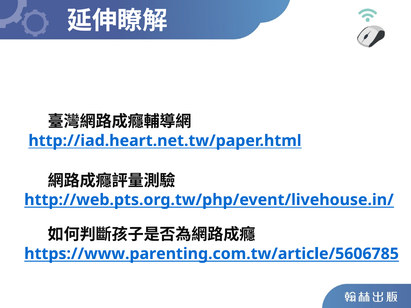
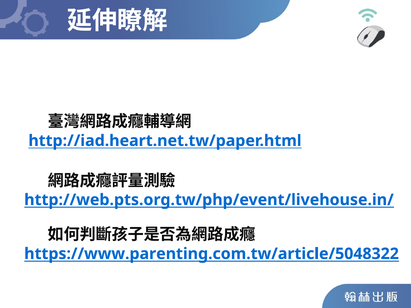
https://www.parenting.com.tw/article/5606785: https://www.parenting.com.tw/article/5606785 -> https://www.parenting.com.tw/article/5048322
